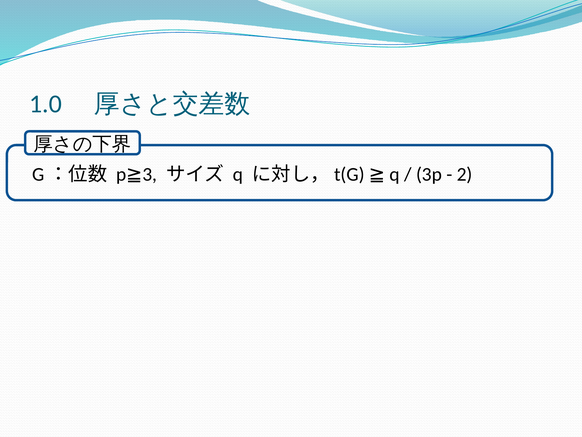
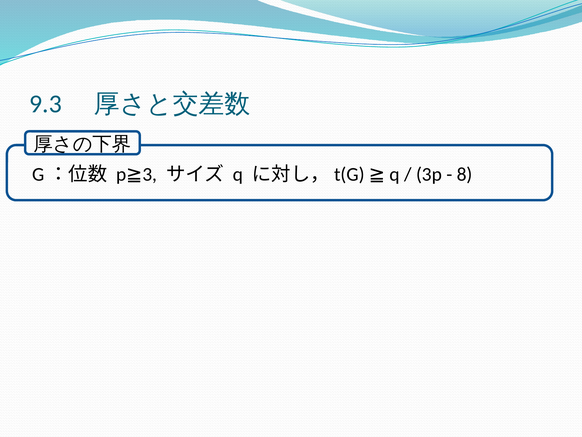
1.0: 1.0 -> 9.3
2: 2 -> 8
